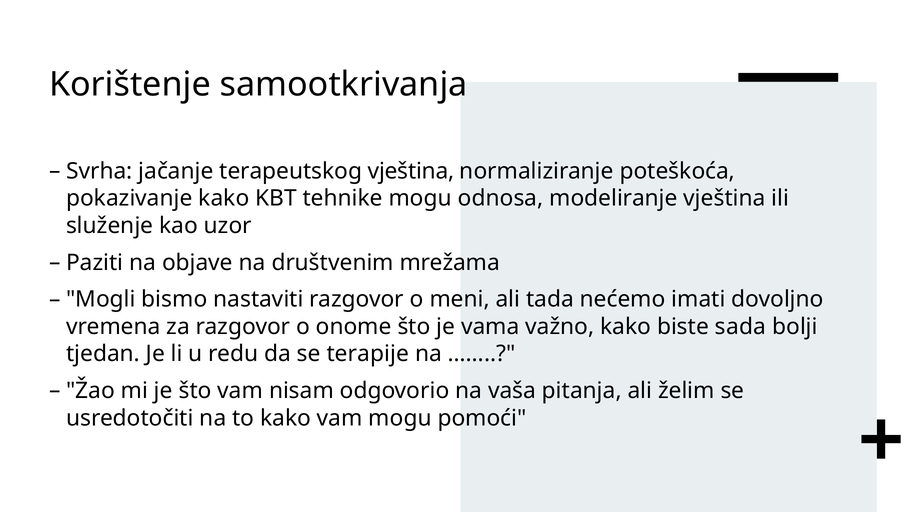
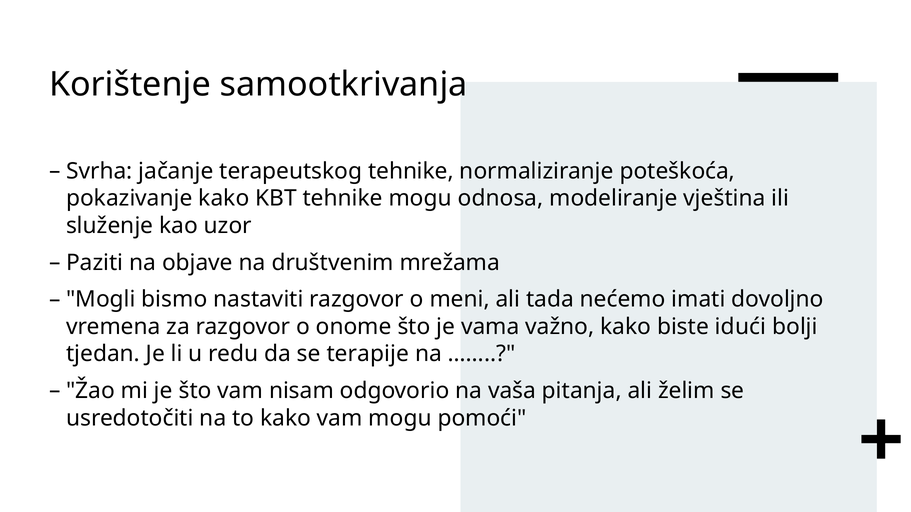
terapeutskog vještina: vještina -> tehnike
sada: sada -> idući
